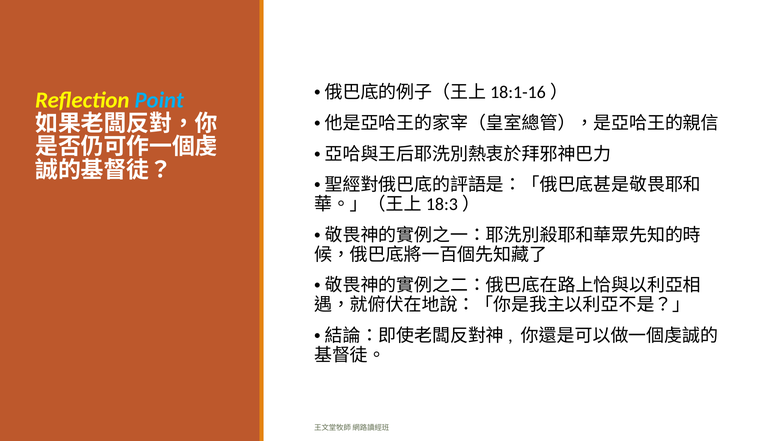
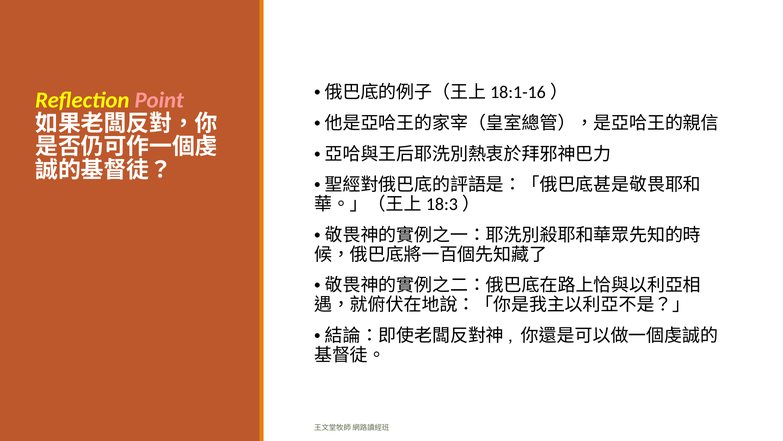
Point colour: light blue -> pink
